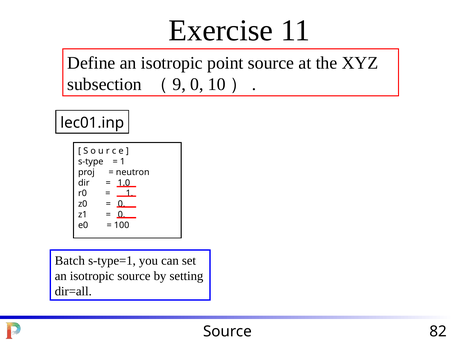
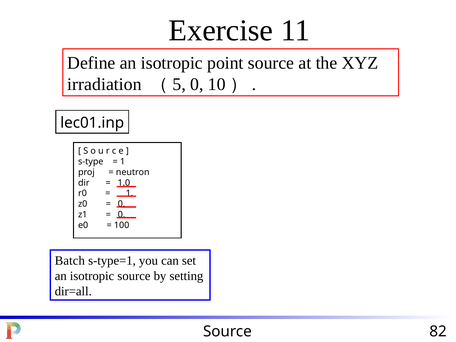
subsection: subsection -> irradiation
9: 9 -> 5
